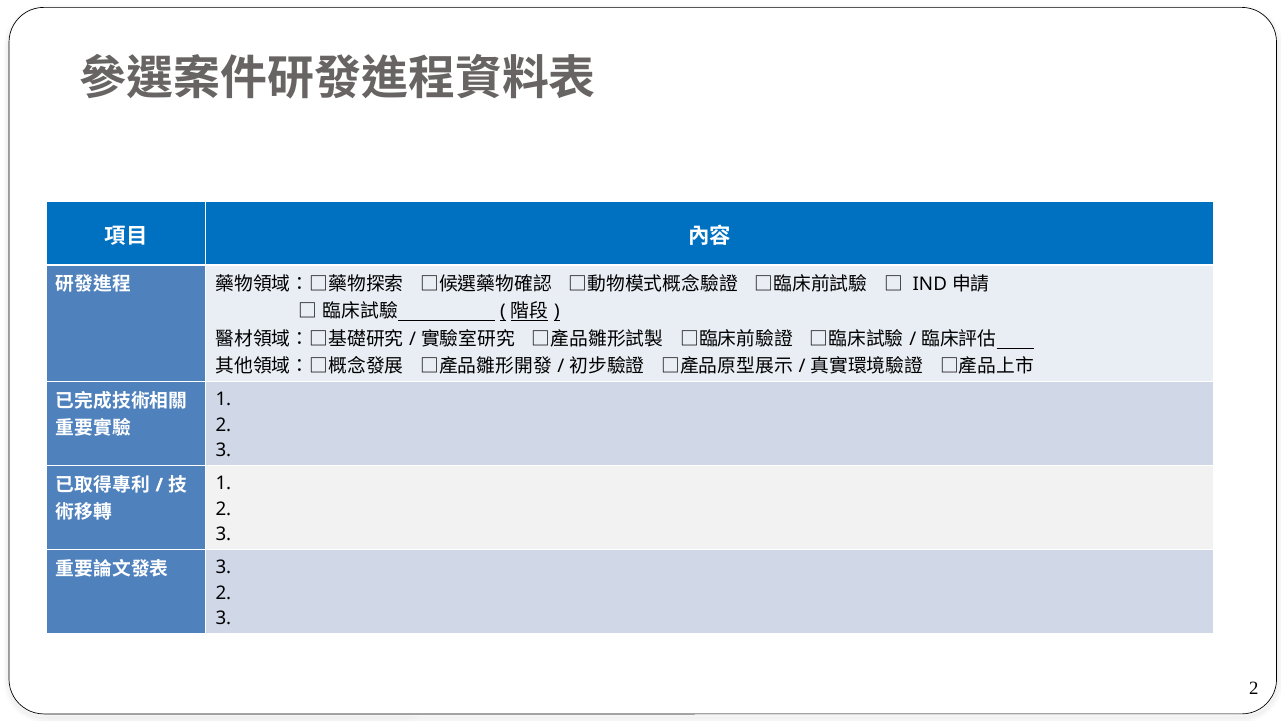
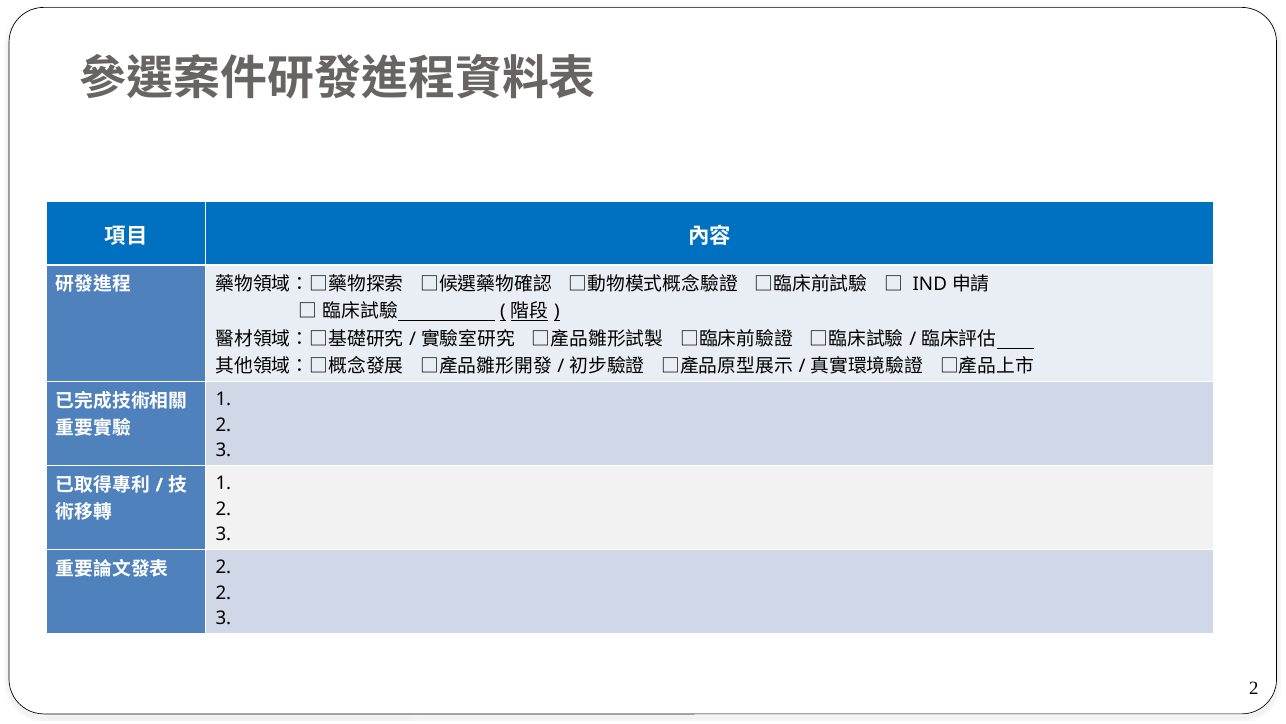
3 at (223, 567): 3 -> 2
